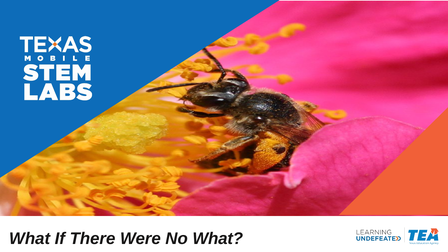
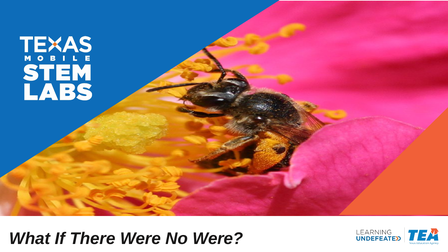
No What: What -> Were
